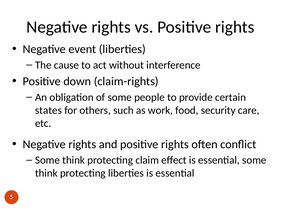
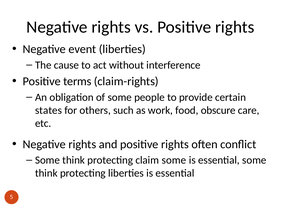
down: down -> terms
security: security -> obscure
claim effect: effect -> some
